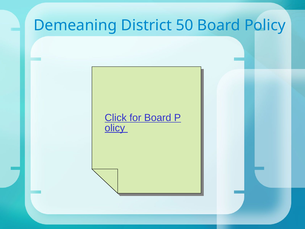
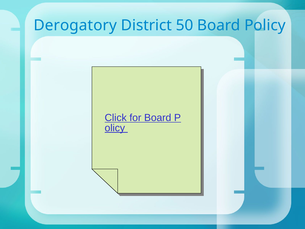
Demeaning: Demeaning -> Derogatory
